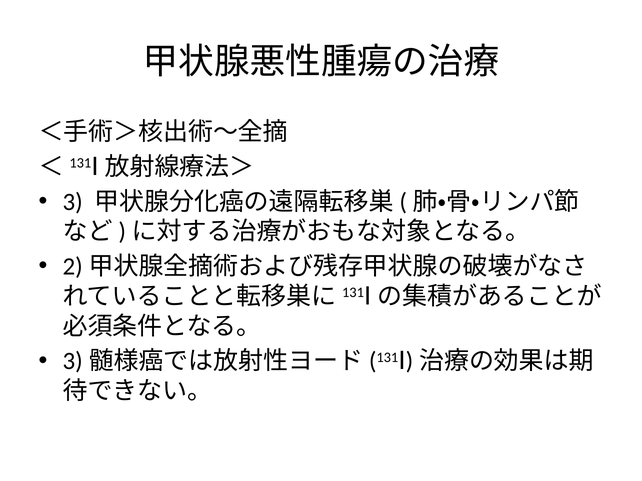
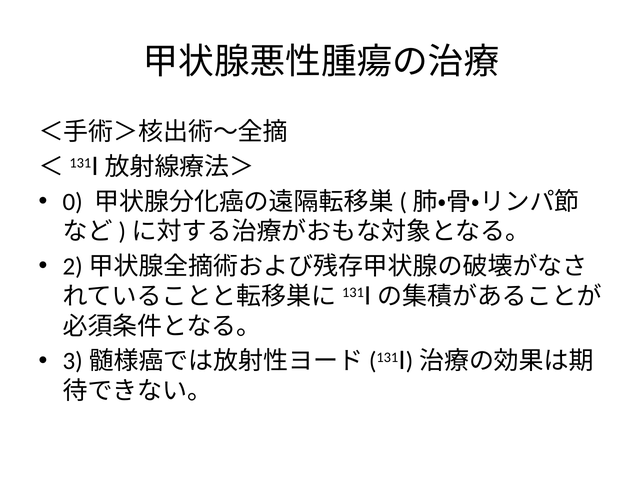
3: 3 -> 0
